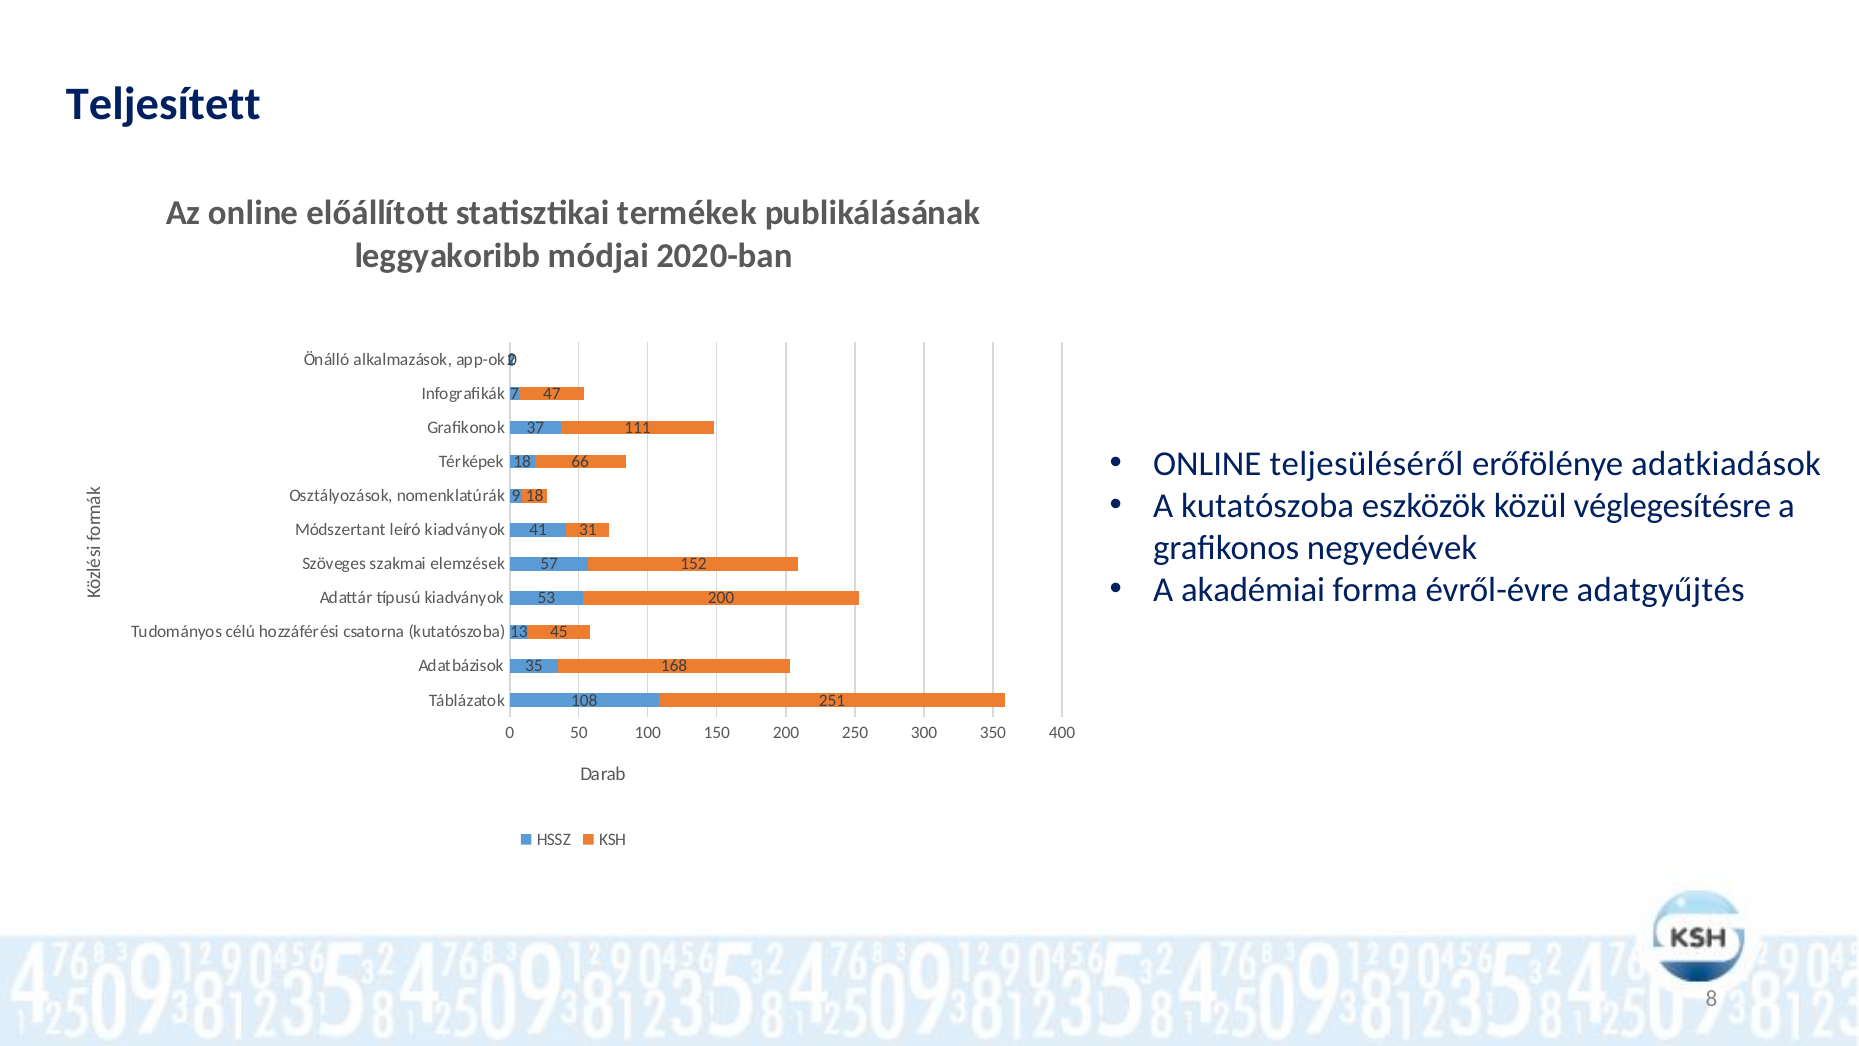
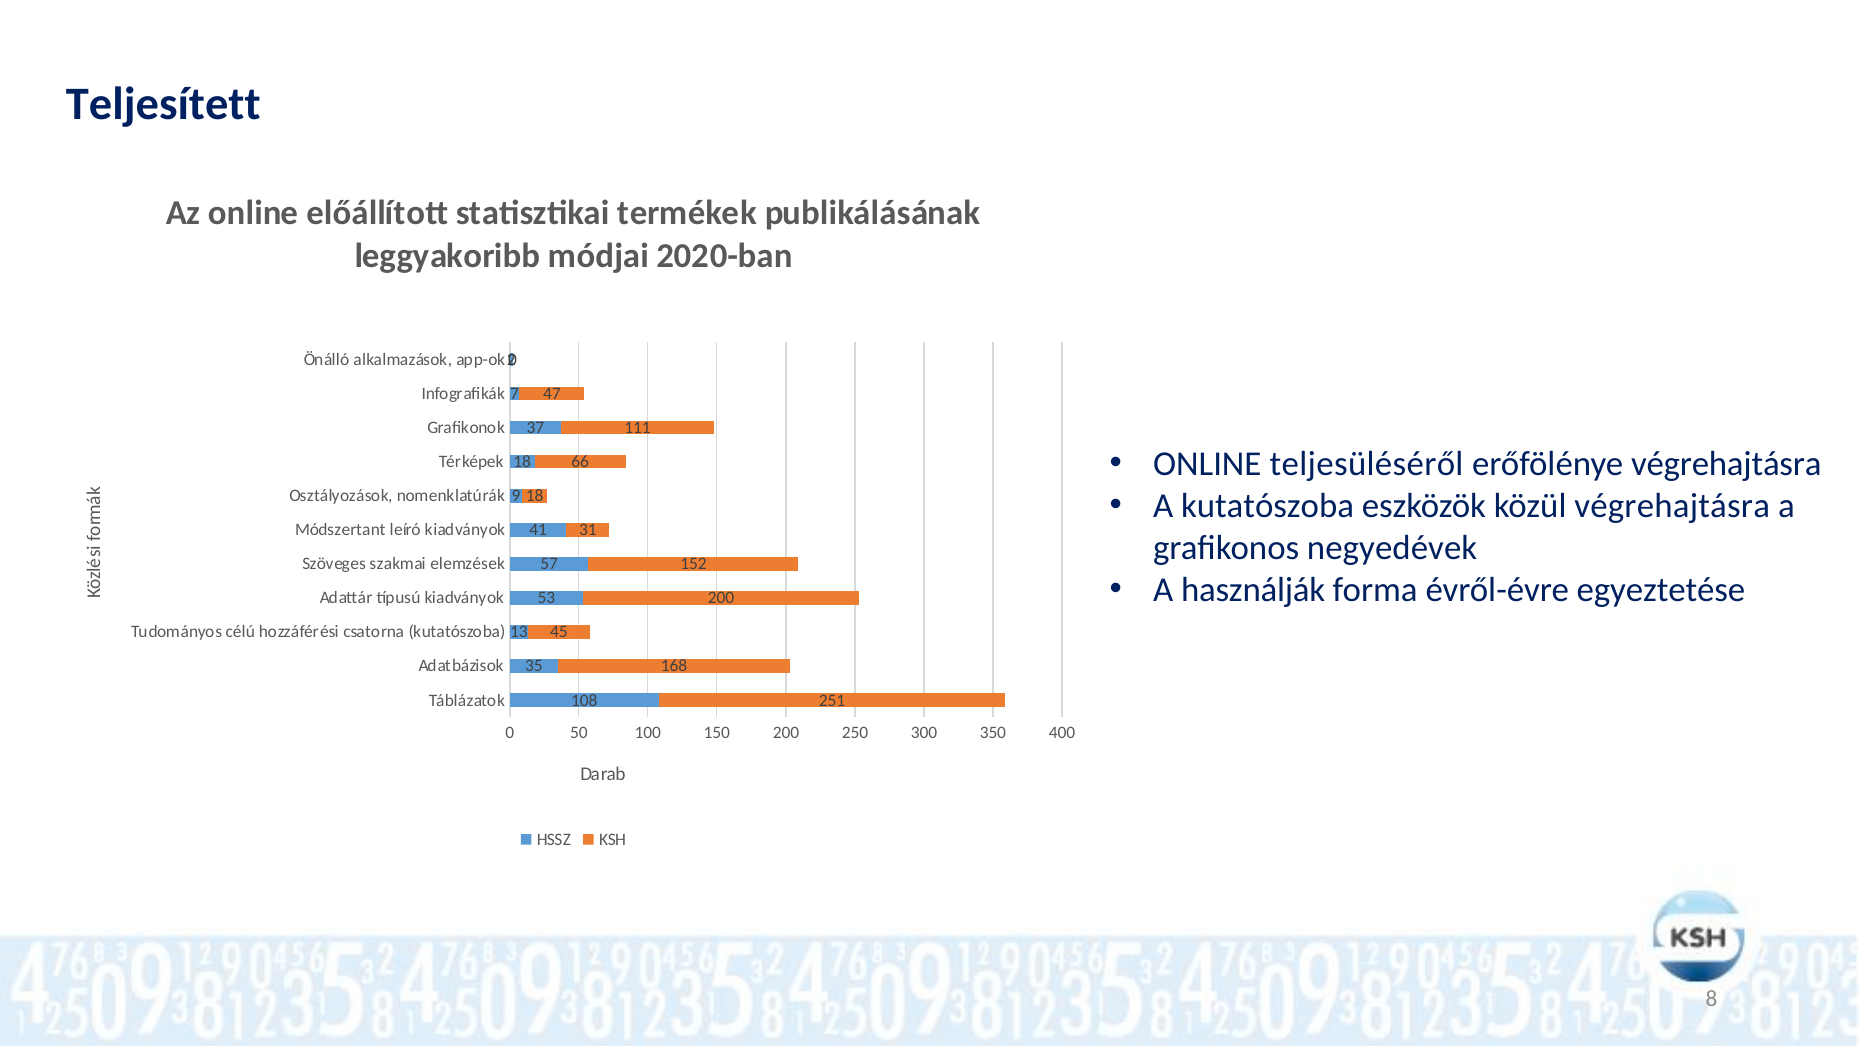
erőfölénye adatkiadások: adatkiadások -> végrehajtásra
közül véglegesítésre: véglegesítésre -> végrehajtásra
akadémiai: akadémiai -> használják
adatgyűjtés: adatgyűjtés -> egyeztetése
